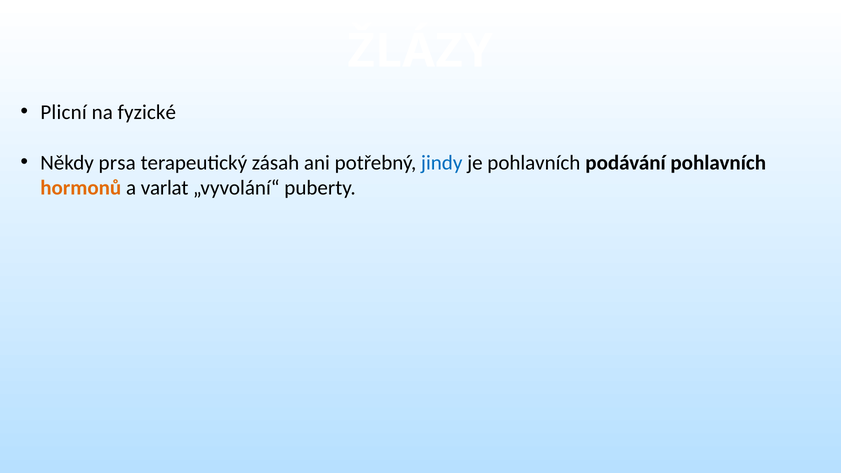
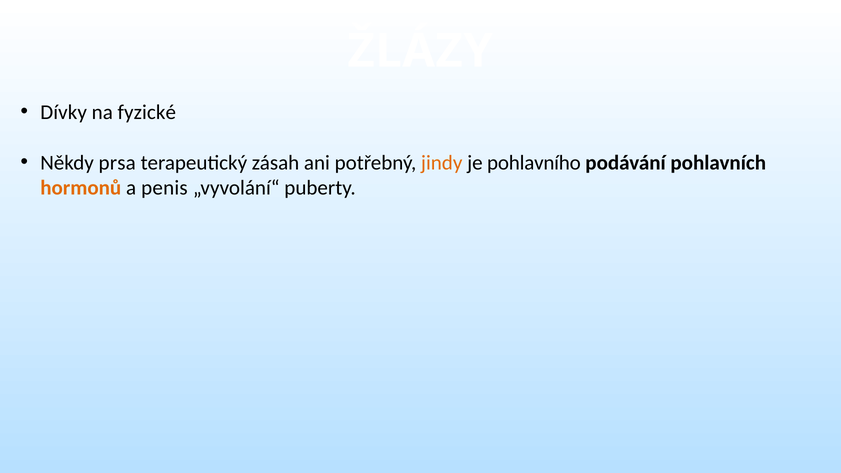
Plicní: Plicní -> Dívky
jindy colour: blue -> orange
je pohlavních: pohlavních -> pohlavního
varlat: varlat -> penis
